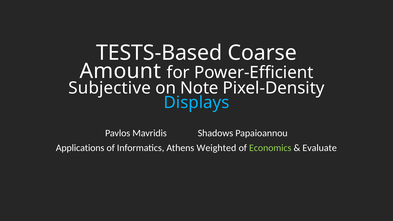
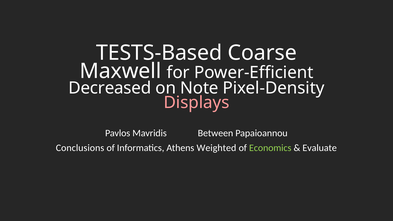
Amount: Amount -> Maxwell
Subjective: Subjective -> Decreased
Displays colour: light blue -> pink
Shadows: Shadows -> Between
Applications: Applications -> Conclusions
